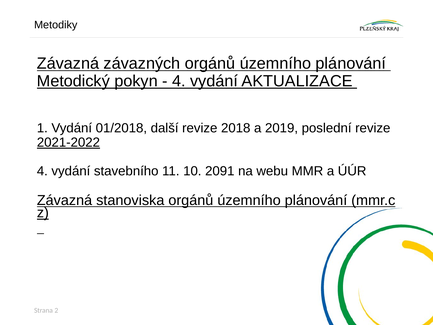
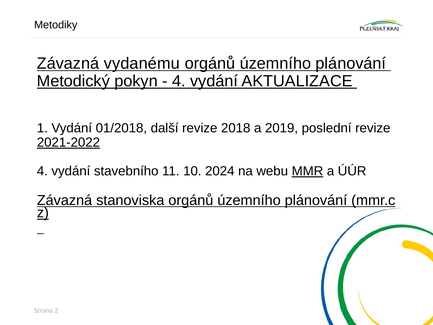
závazných: závazných -> vydanému
2091: 2091 -> 2024
MMR underline: none -> present
